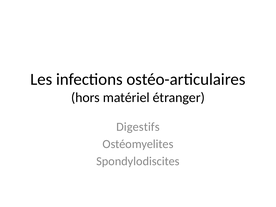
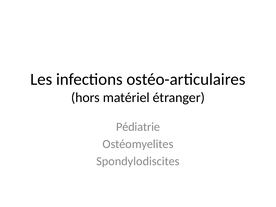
Digestifs: Digestifs -> Pédiatrie
